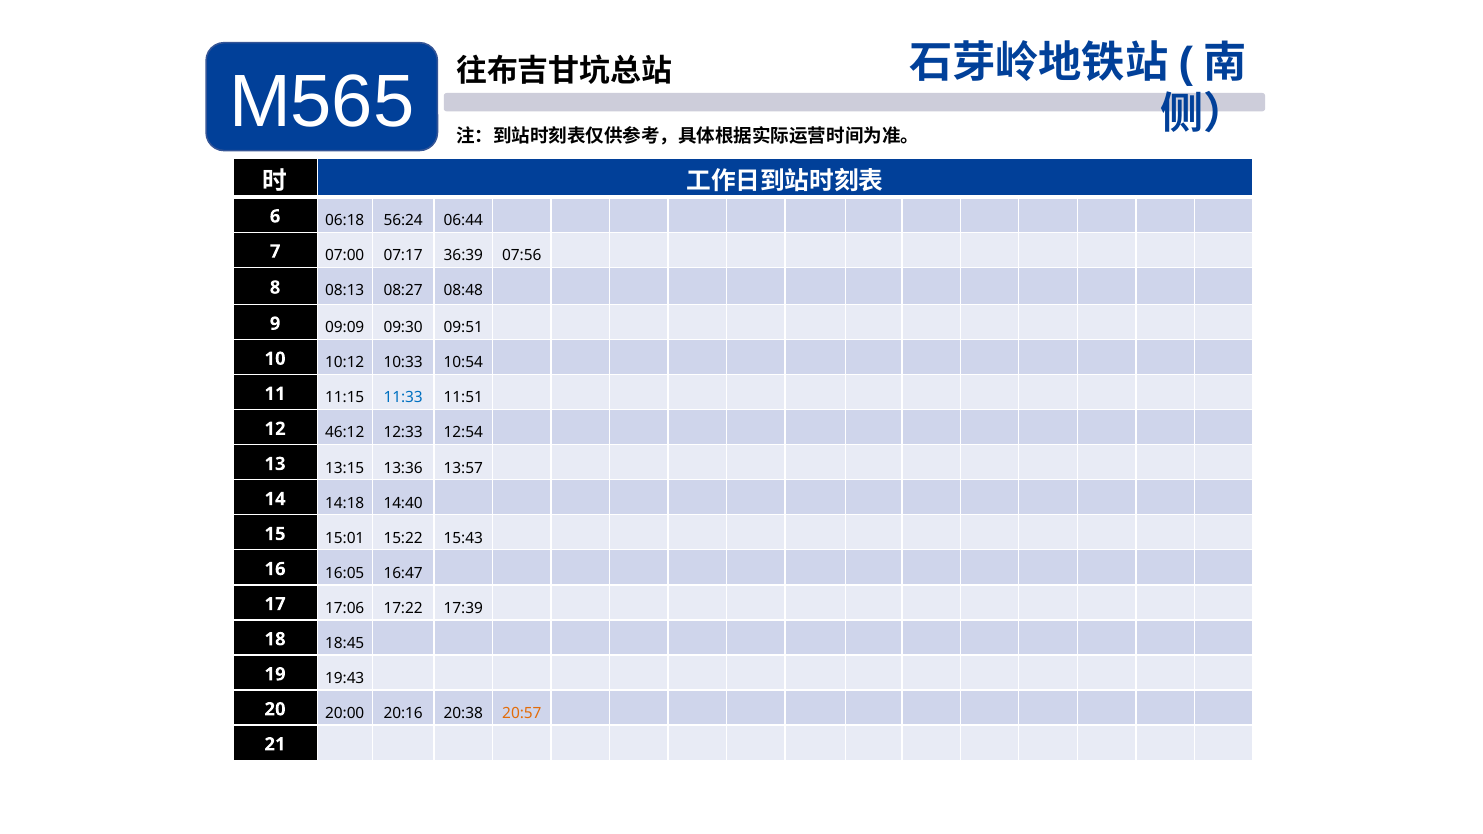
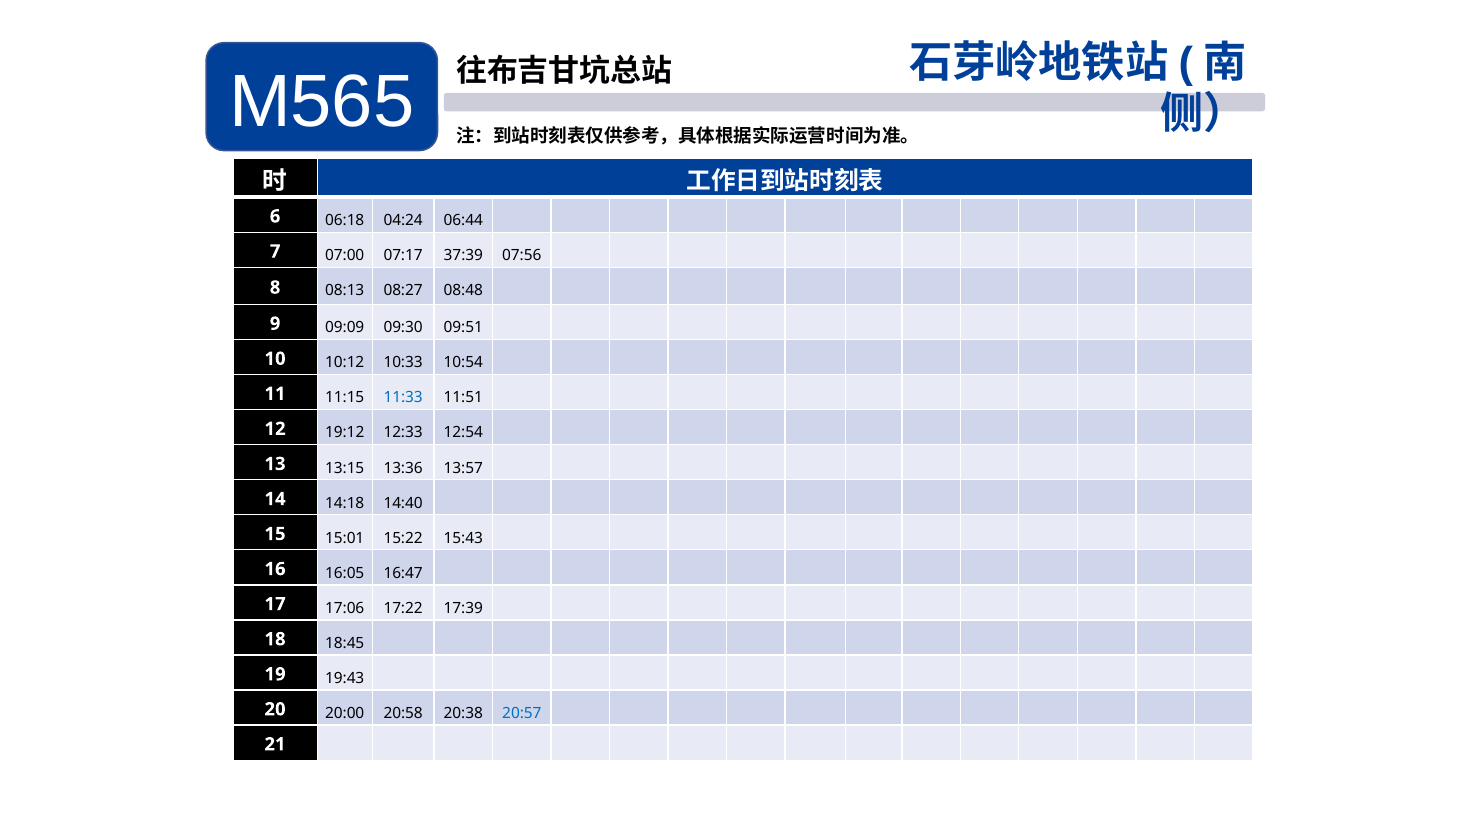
56:24: 56:24 -> 04:24
36:39: 36:39 -> 37:39
46:12: 46:12 -> 19:12
20:16: 20:16 -> 20:58
20:57 colour: orange -> blue
